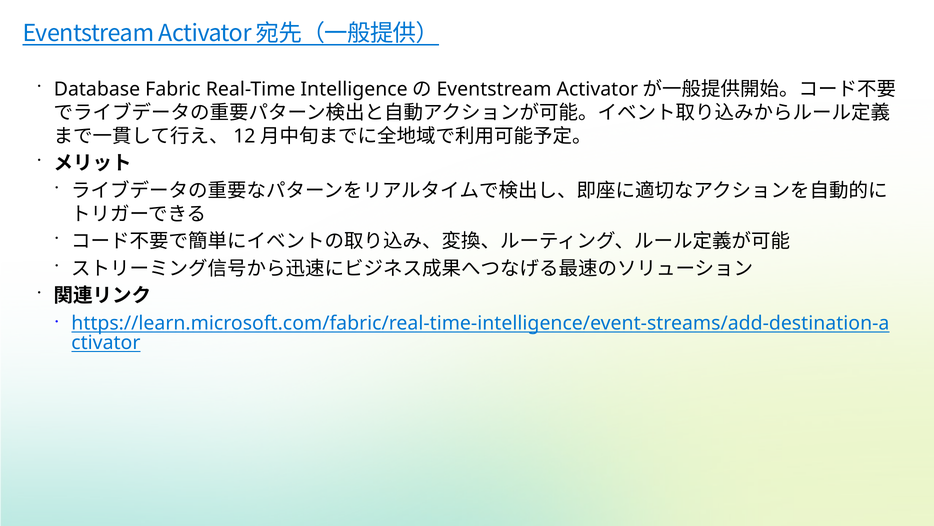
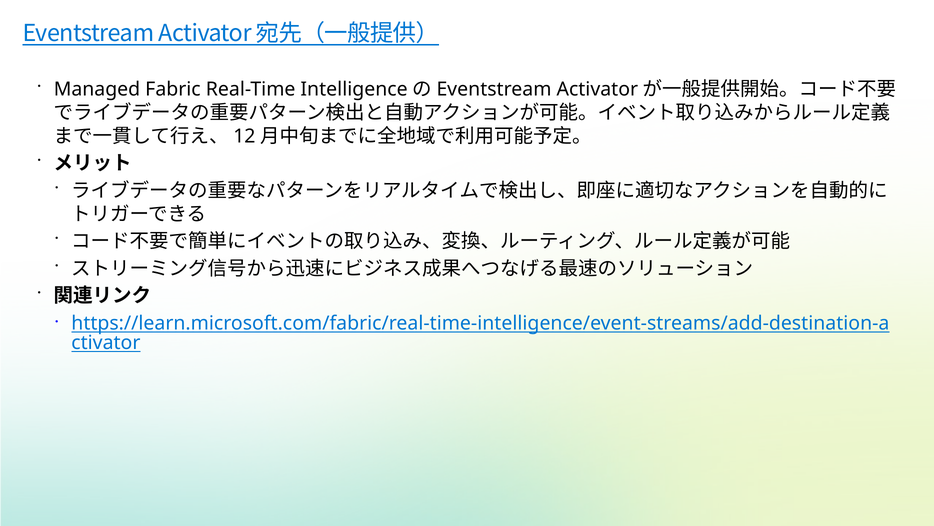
Database: Database -> Managed
